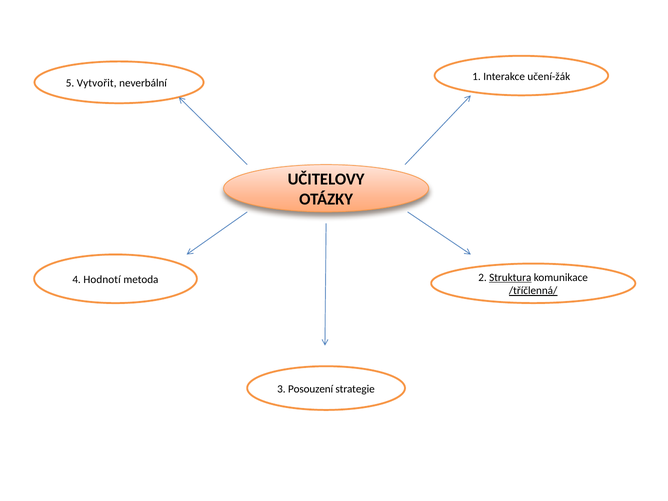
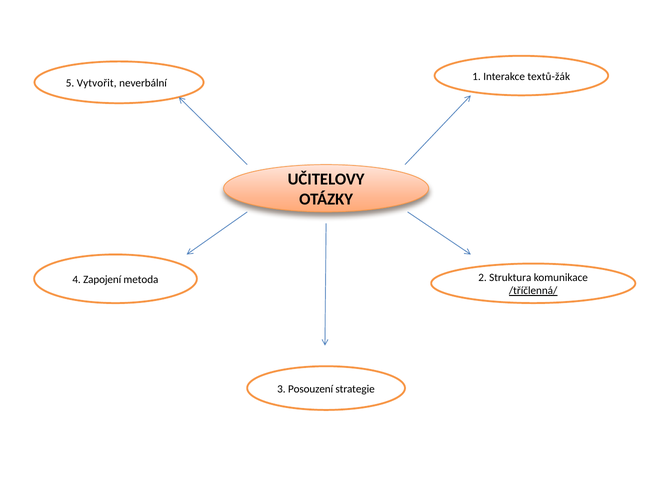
učení-žák: učení-žák -> textů-žák
Struktura underline: present -> none
Hodnotí: Hodnotí -> Zapojení
